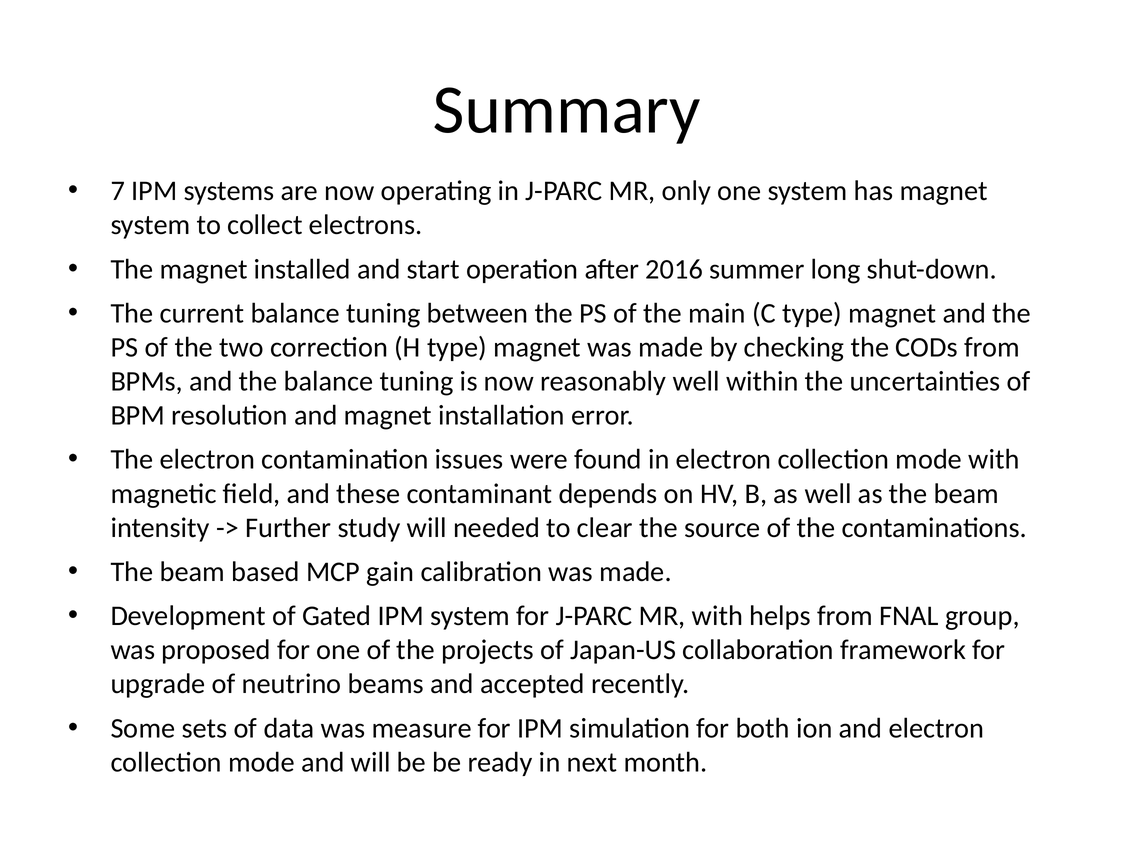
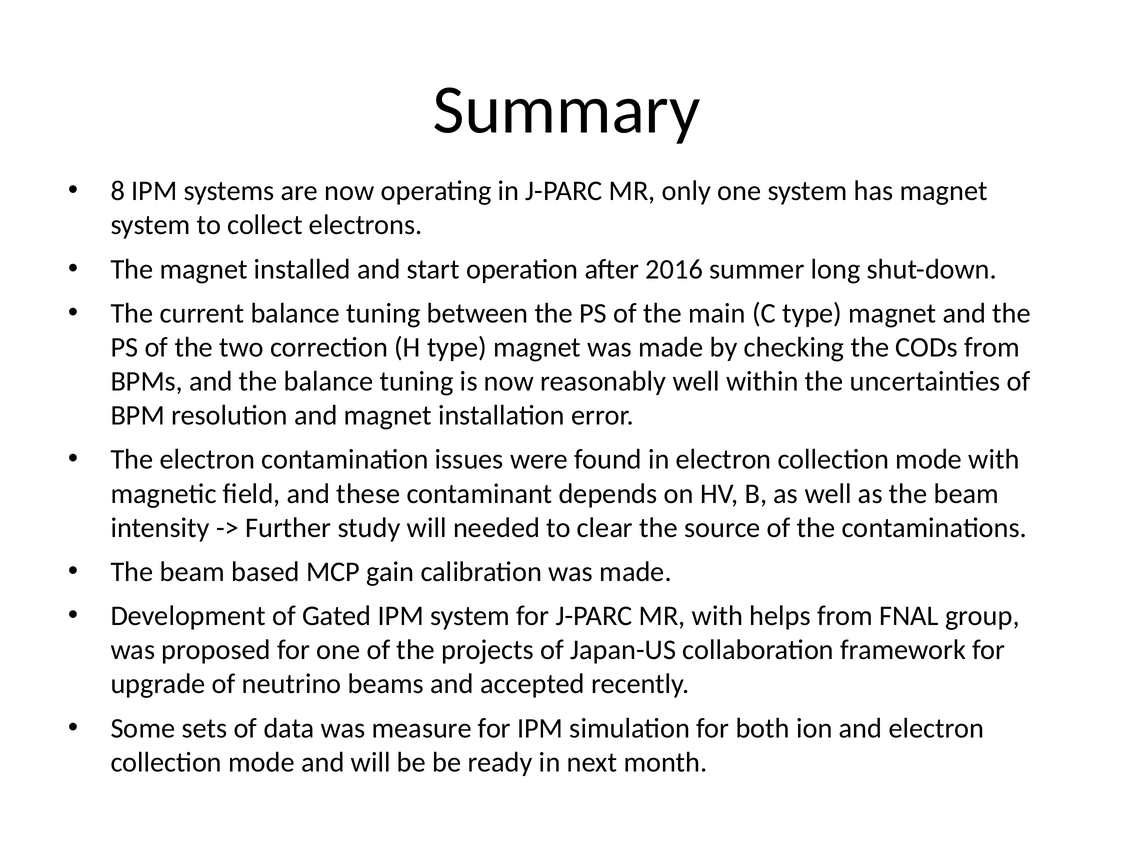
7: 7 -> 8
